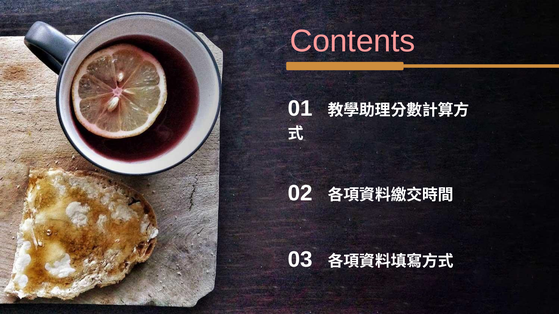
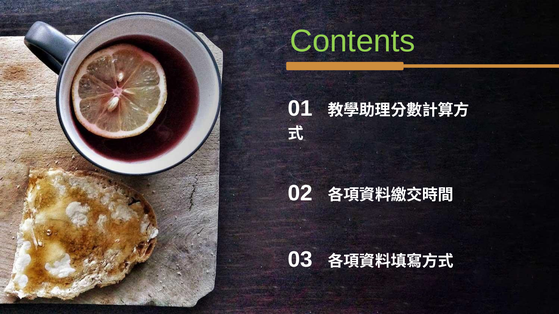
Contents colour: pink -> light green
